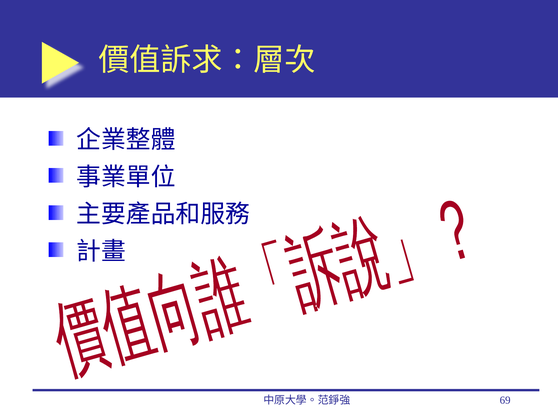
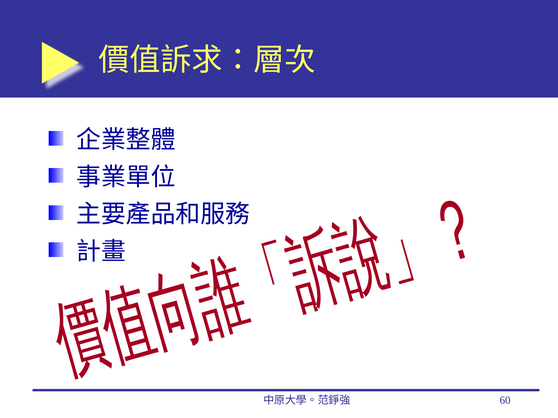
69: 69 -> 60
